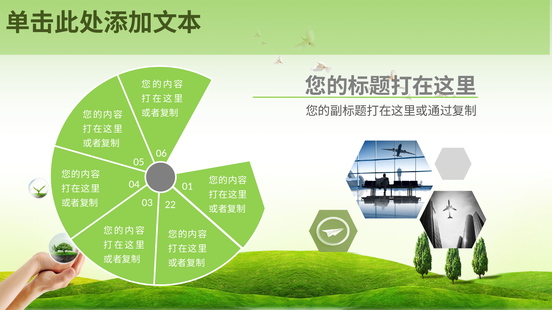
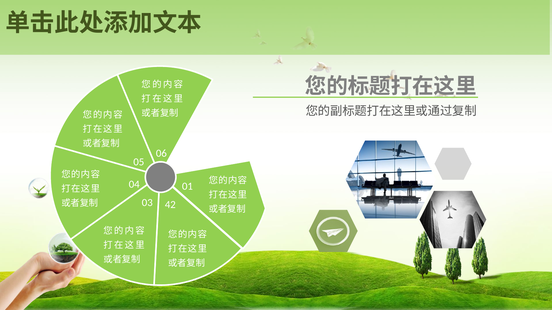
22: 22 -> 42
